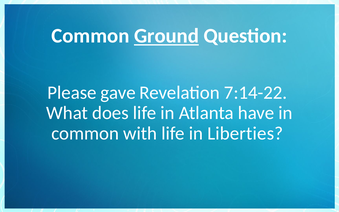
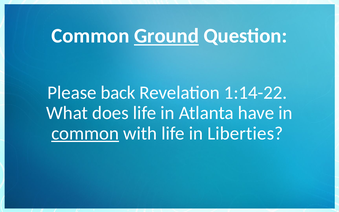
gave: gave -> back
7:14-22: 7:14-22 -> 1:14-22
common at (85, 133) underline: none -> present
